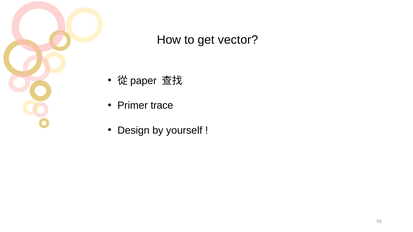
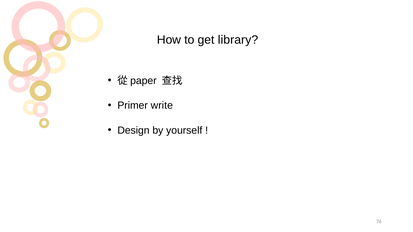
vector: vector -> library
trace: trace -> write
